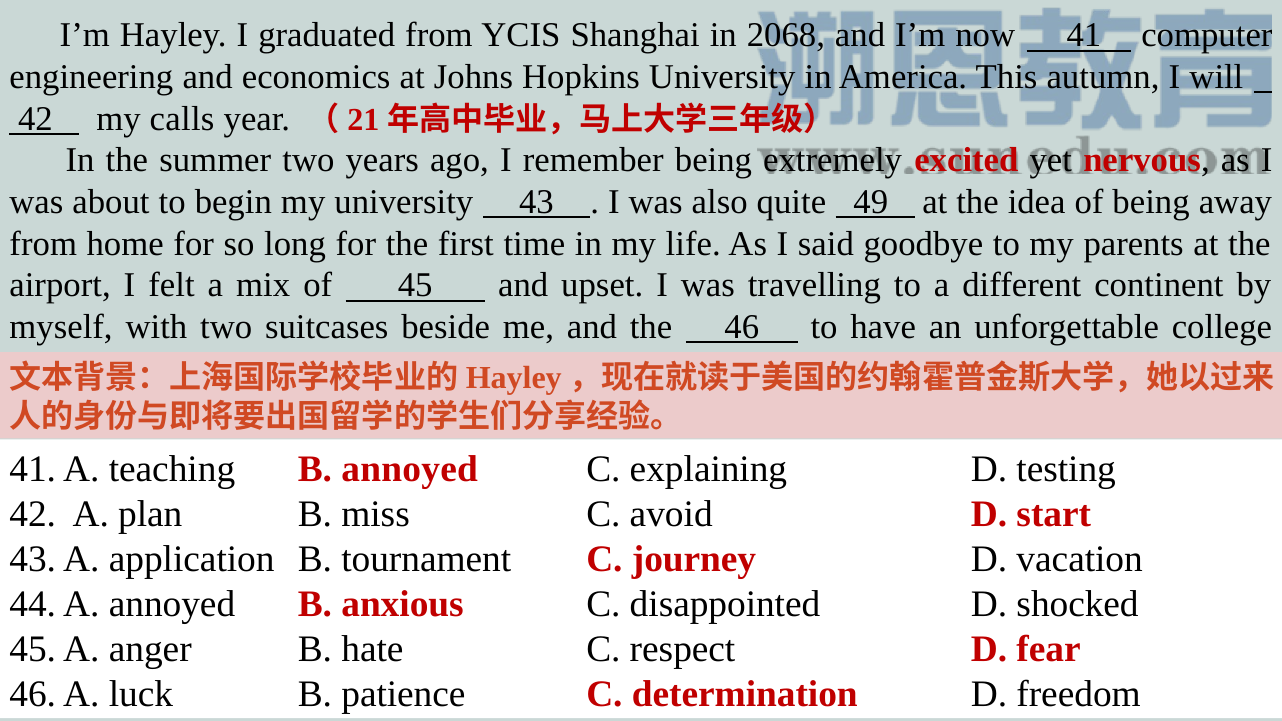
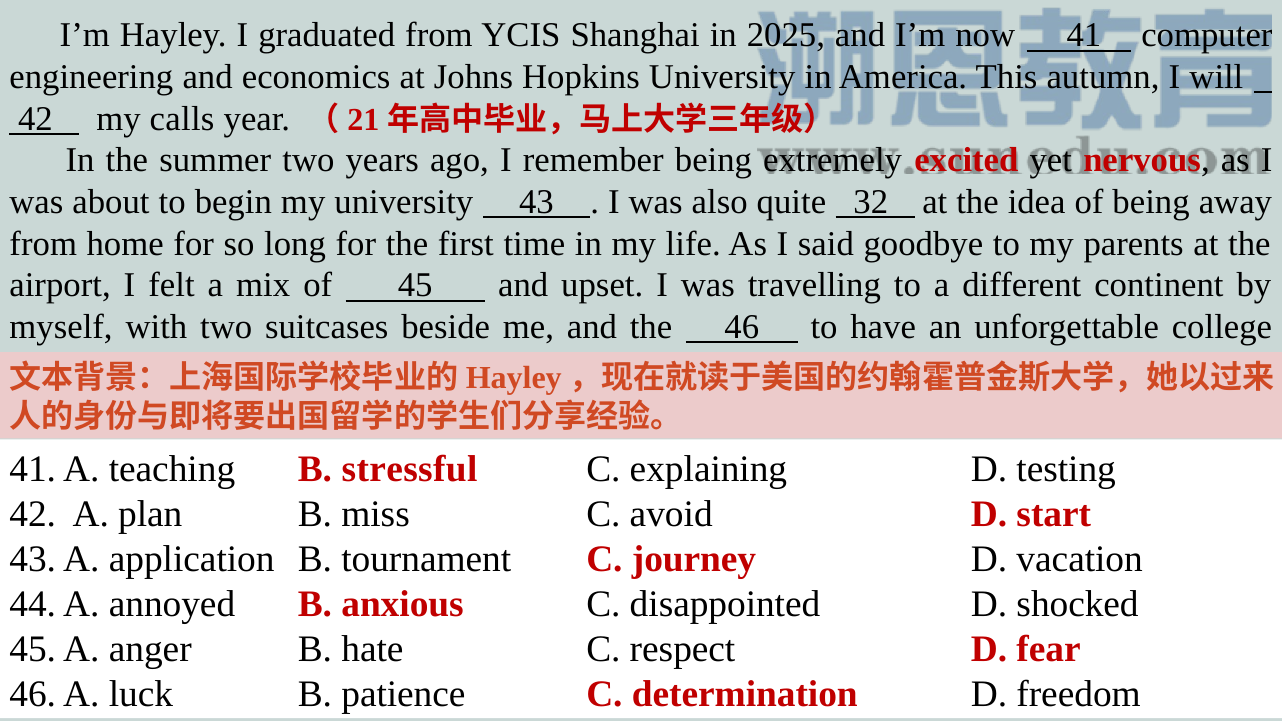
2068: 2068 -> 2025
49: 49 -> 32
B annoyed: annoyed -> stressful
